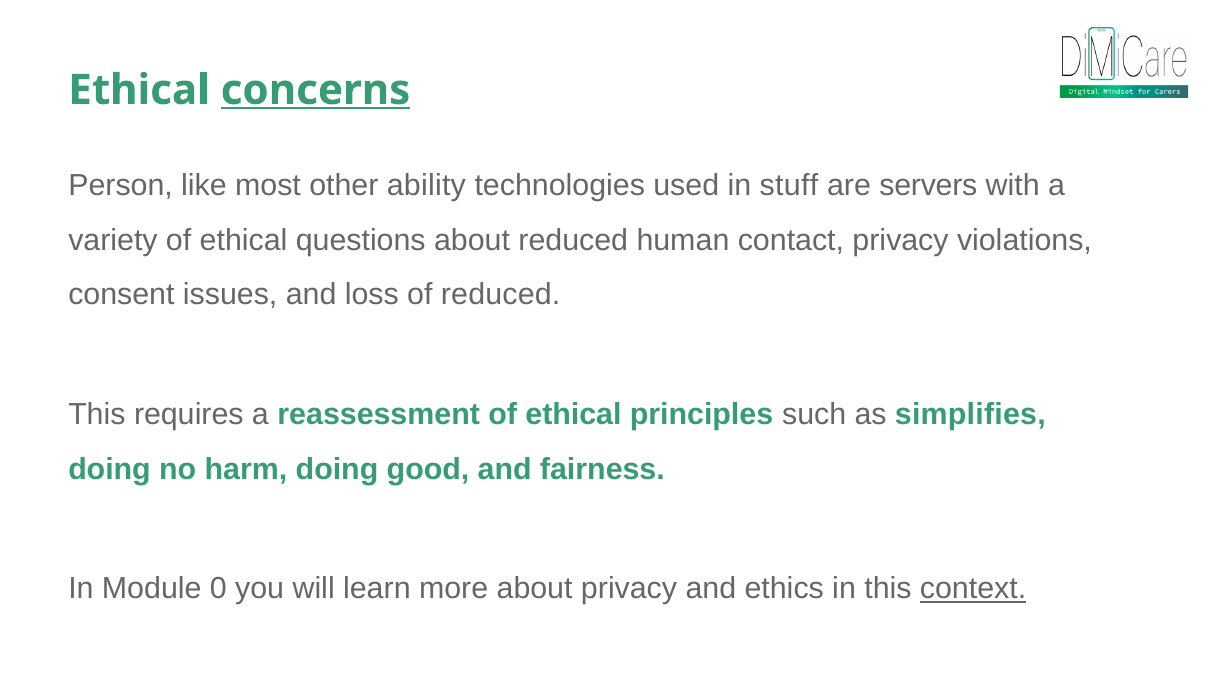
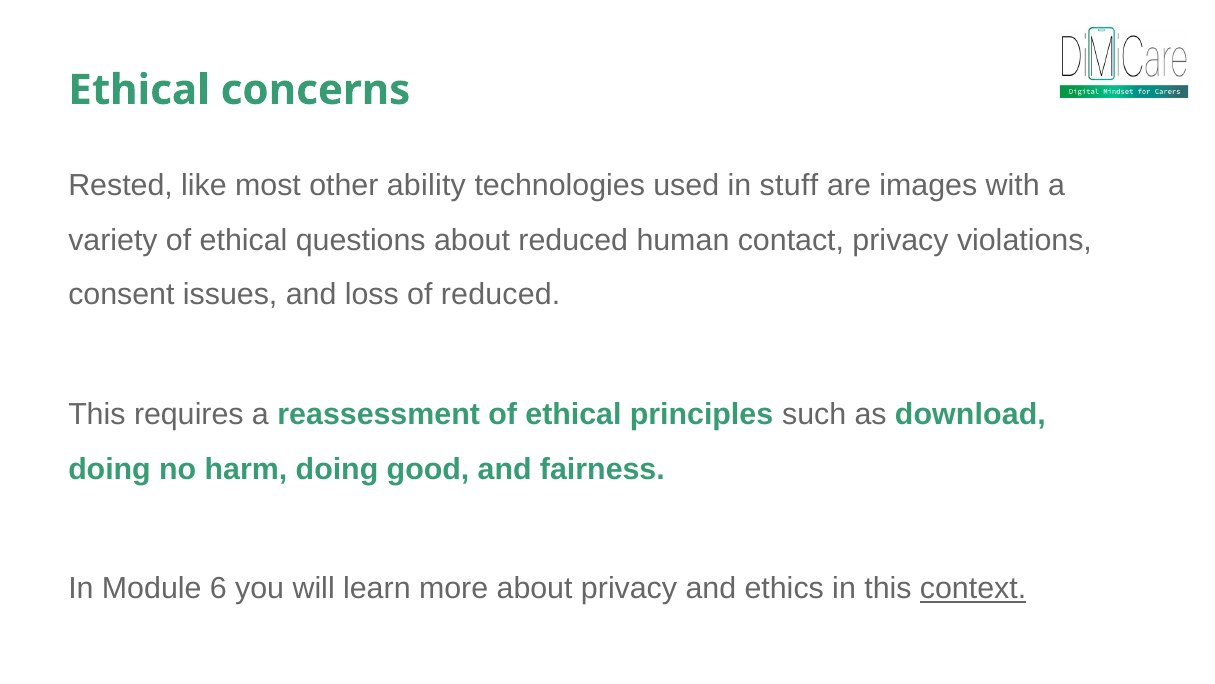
concerns underline: present -> none
Person: Person -> Rested
servers: servers -> images
simplifies: simplifies -> download
0: 0 -> 6
